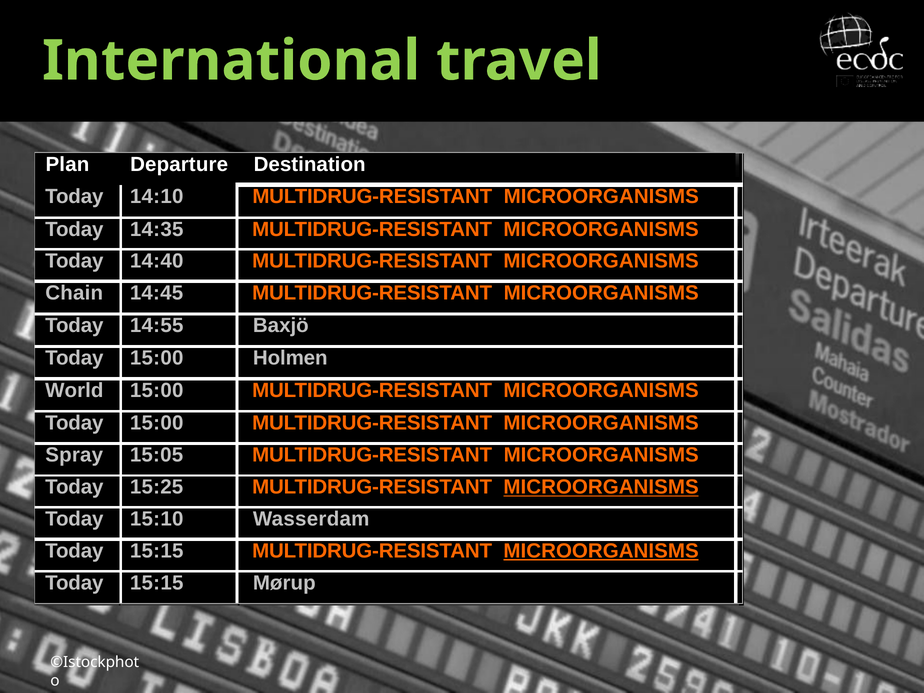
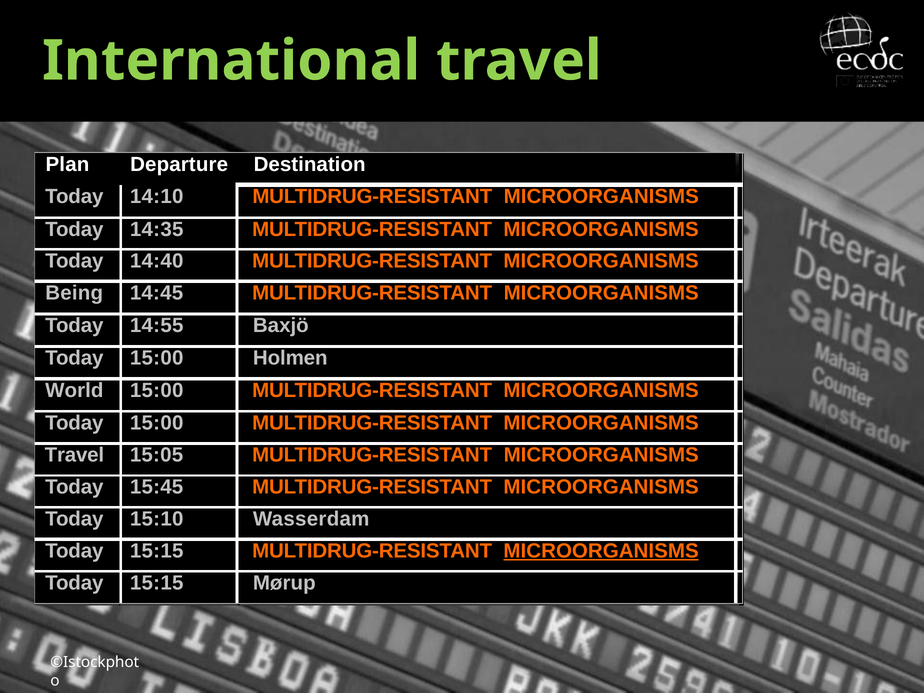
Chain: Chain -> Being
Spray at (74, 455): Spray -> Travel
15:25: 15:25 -> 15:45
MICROORGANISMS at (601, 487) underline: present -> none
